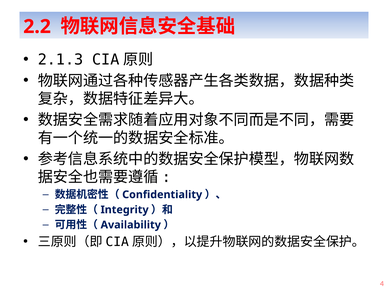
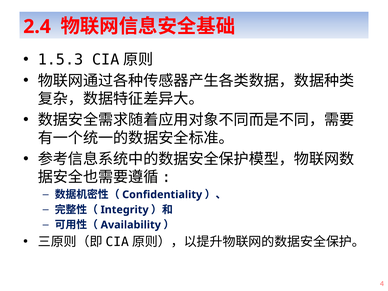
2.2: 2.2 -> 2.4
2.1.3: 2.1.3 -> 1.5.3
